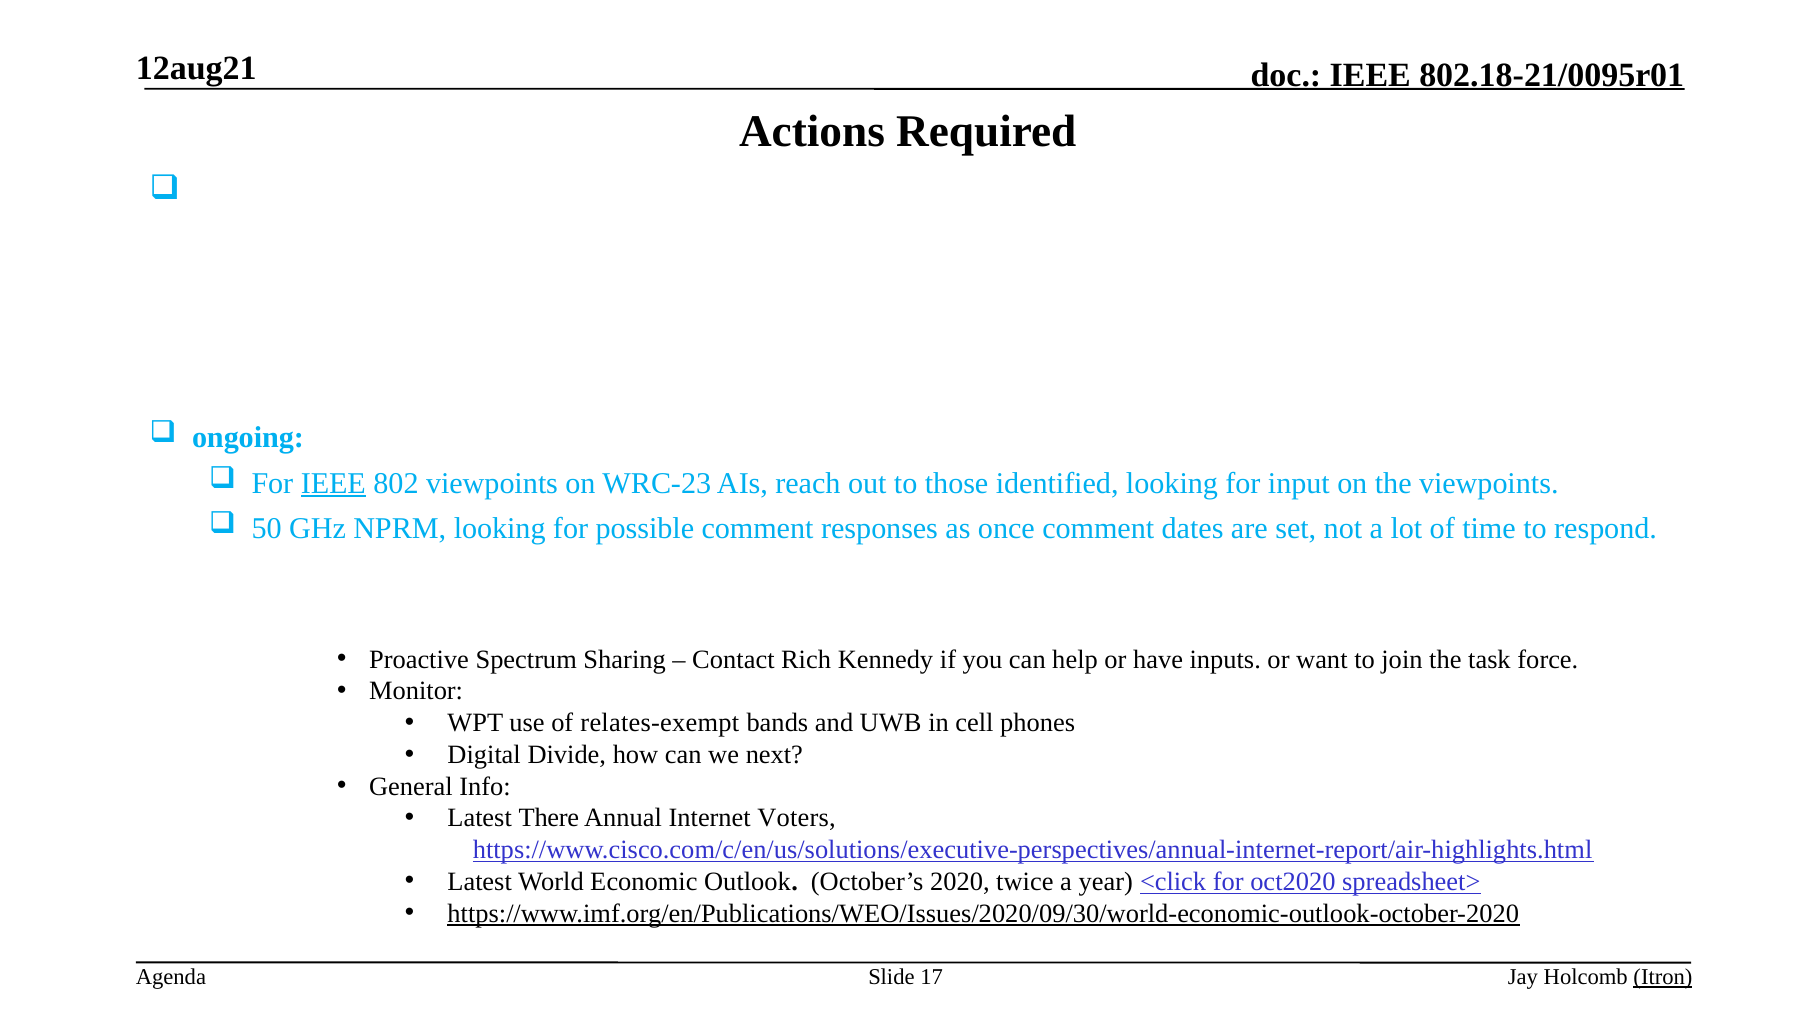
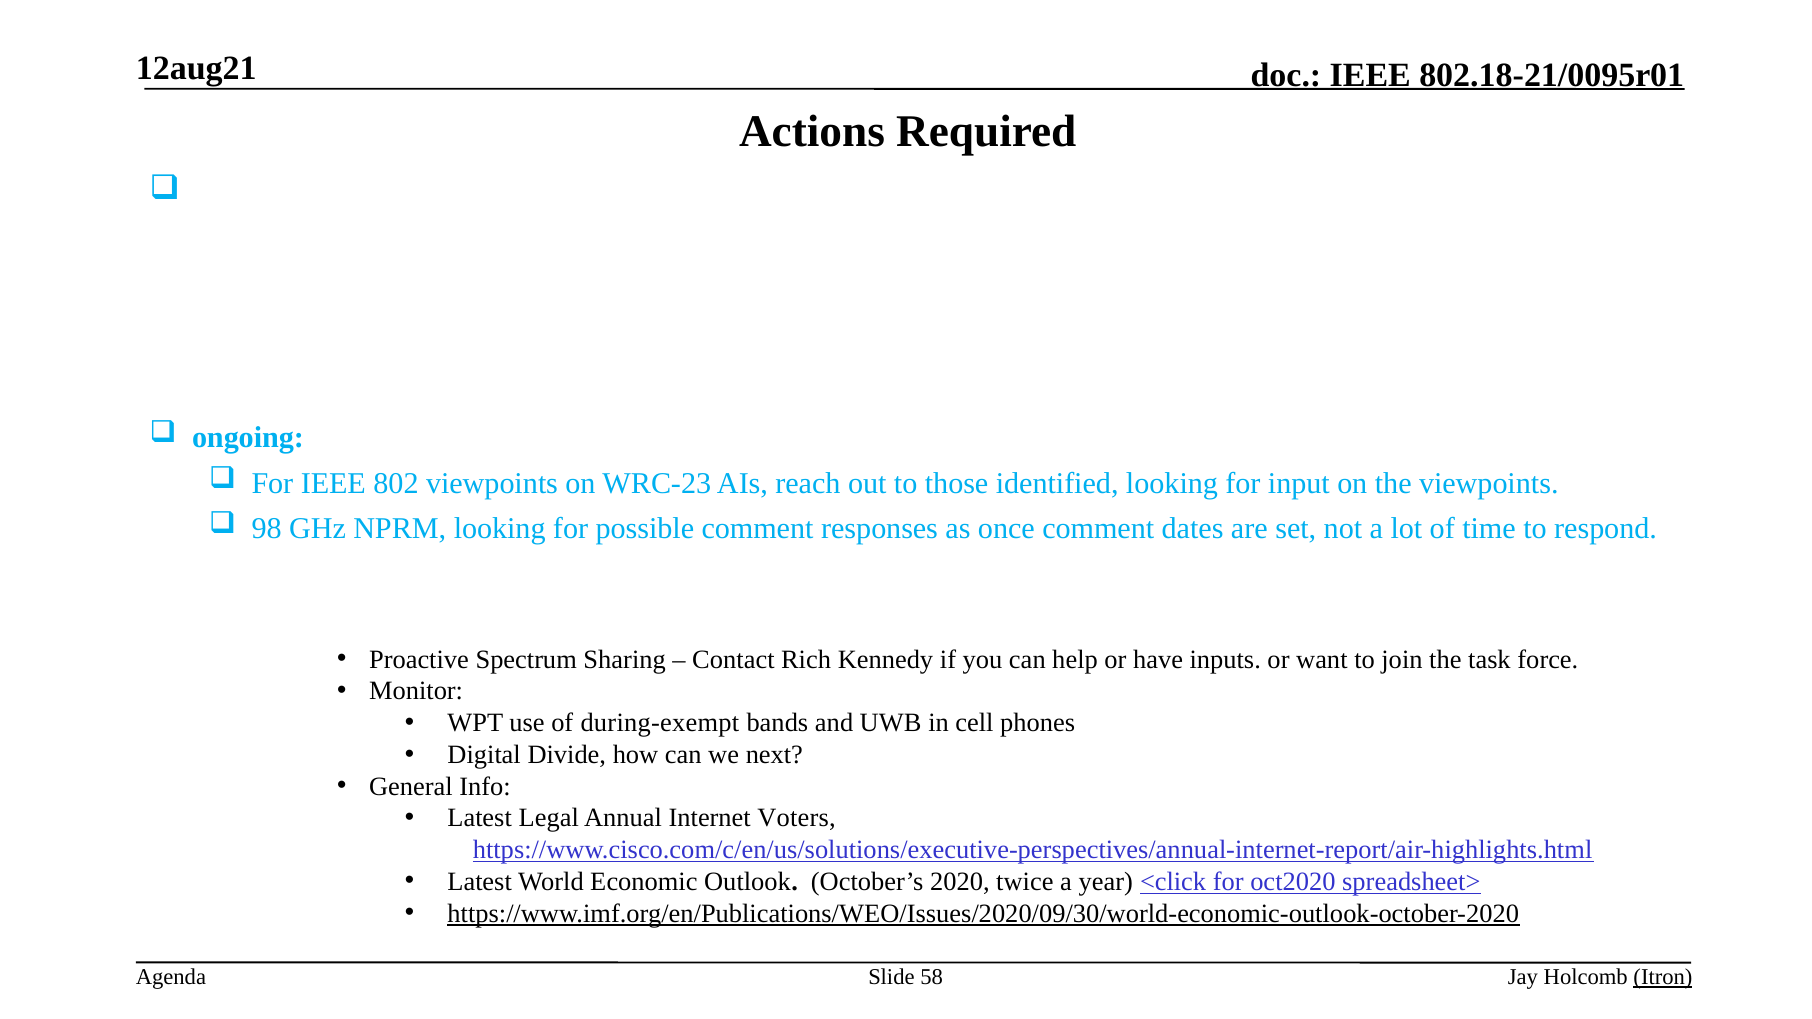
IEEE at (333, 484) underline: present -> none
50: 50 -> 98
relates-exempt: relates-exempt -> during-exempt
There: There -> Legal
17: 17 -> 58
